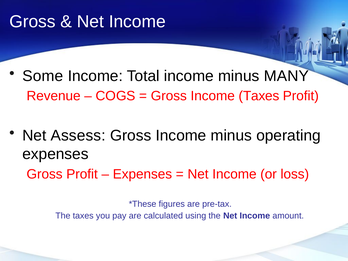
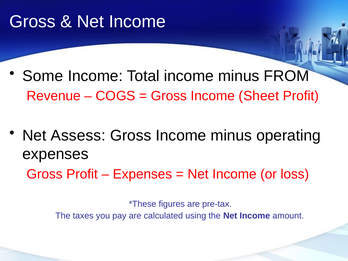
MANY: MANY -> FROM
Income Taxes: Taxes -> Sheet
